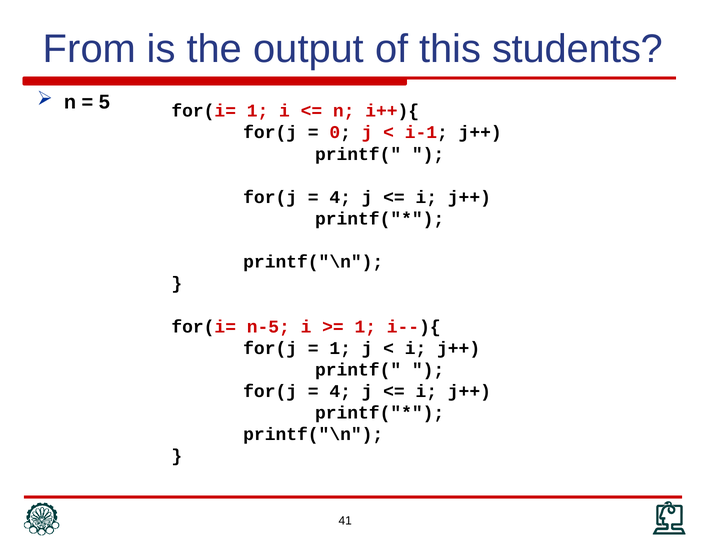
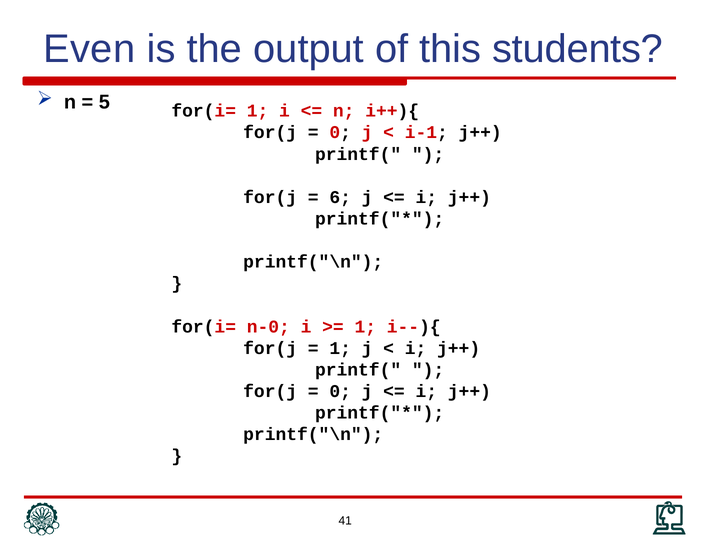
From: From -> Even
4 at (340, 197): 4 -> 6
n-5: n-5 -> n-0
4 at (340, 391): 4 -> 0
